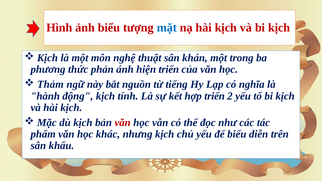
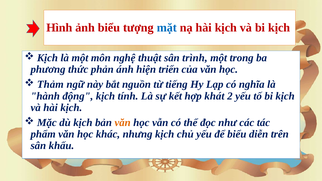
khán: khán -> trình
hợp triển: triển -> khát
văn at (123, 123) colour: red -> orange
